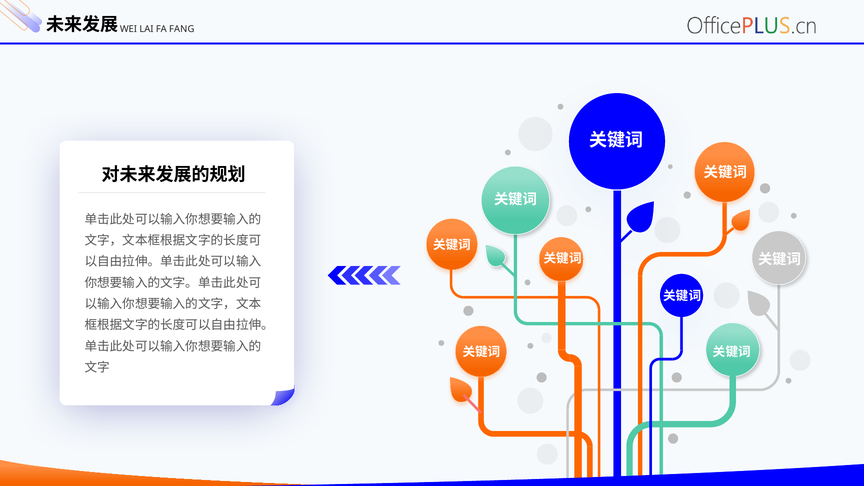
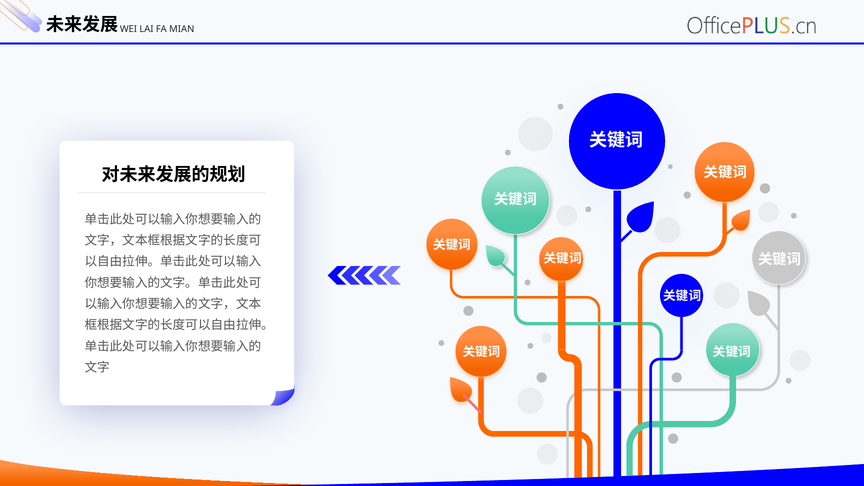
FANG: FANG -> MIAN
